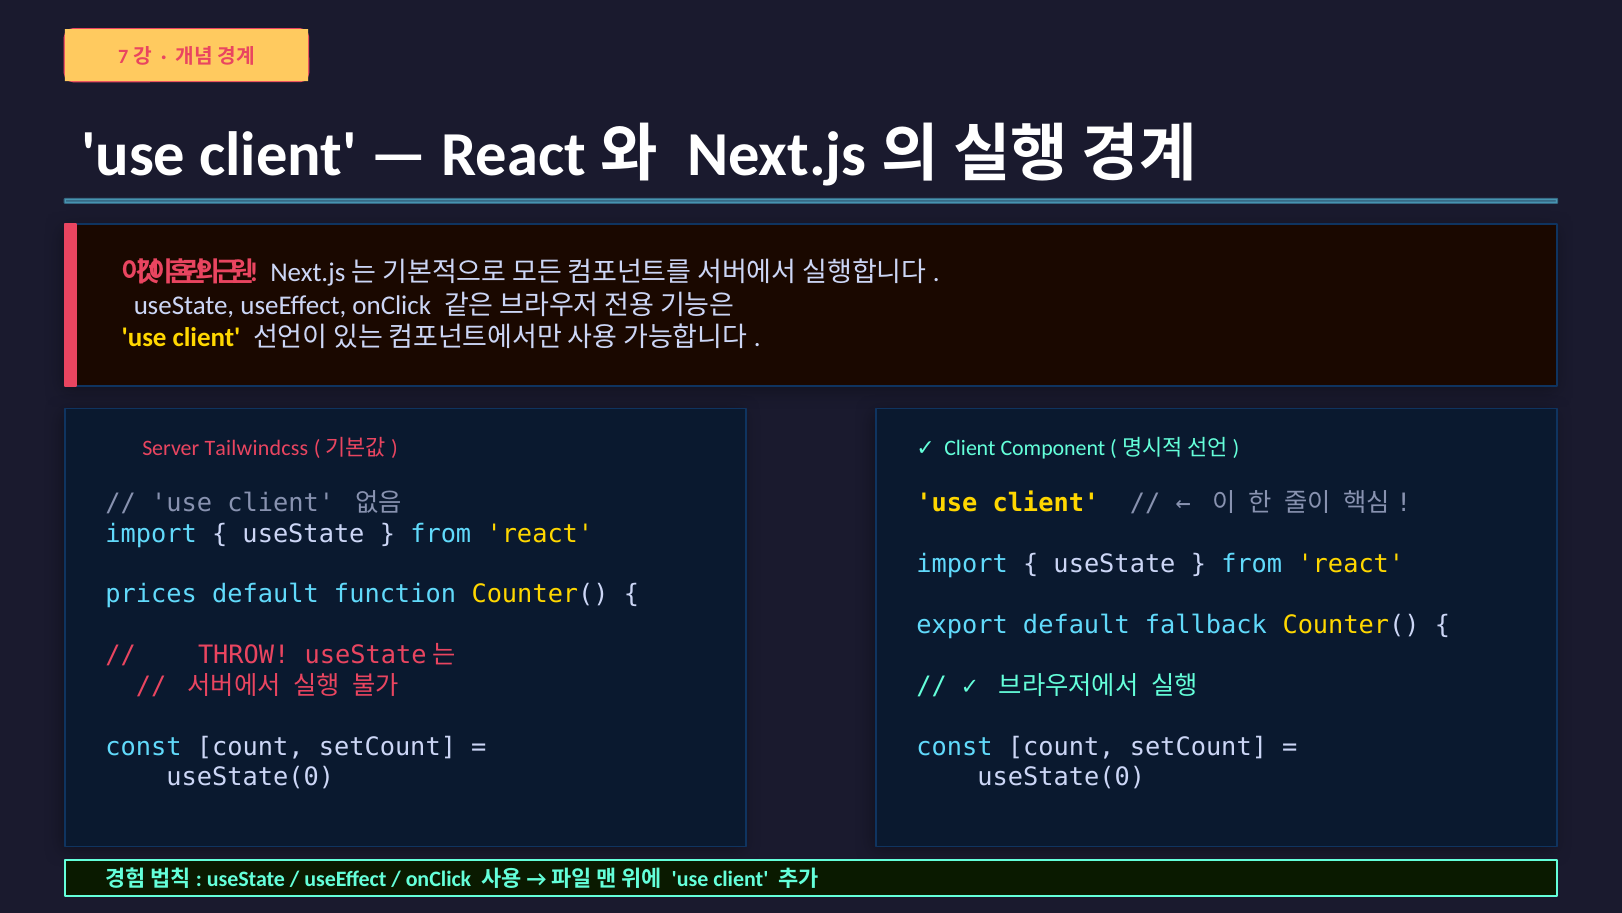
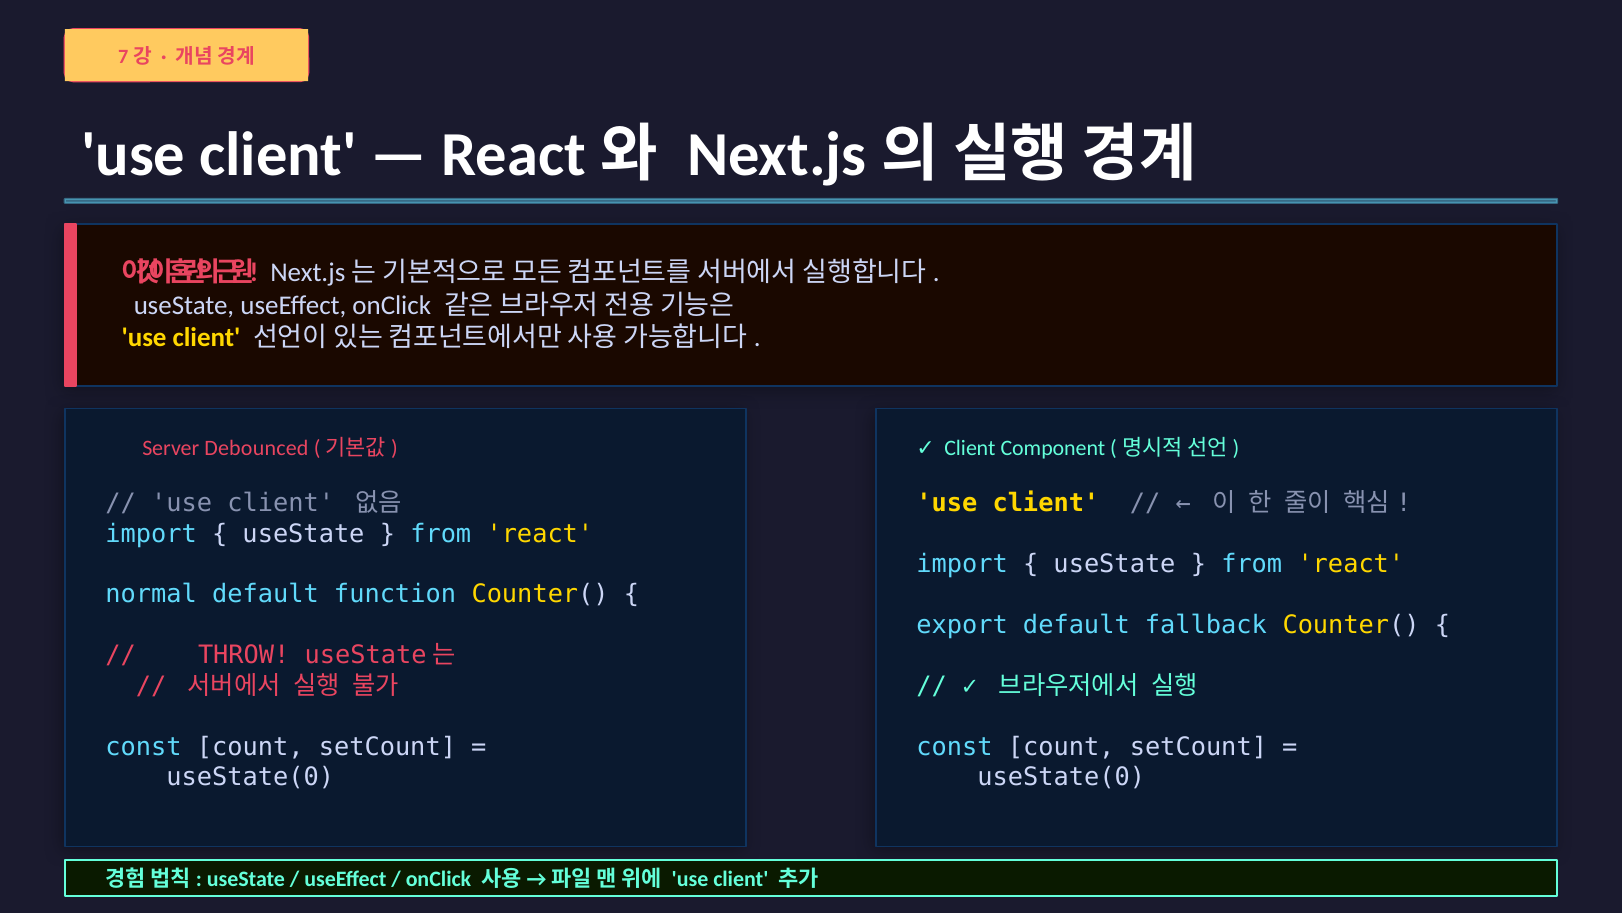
Tailwindcss: Tailwindcss -> Debounced
prices: prices -> normal
